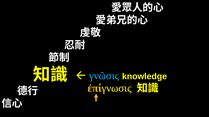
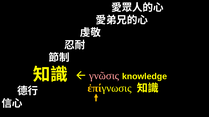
γνῶσις colour: light blue -> pink
